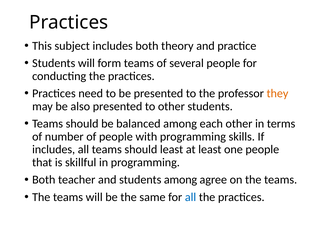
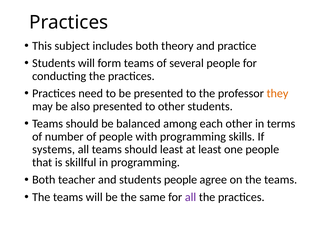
includes at (54, 150): includes -> systems
students among: among -> people
all at (191, 197) colour: blue -> purple
